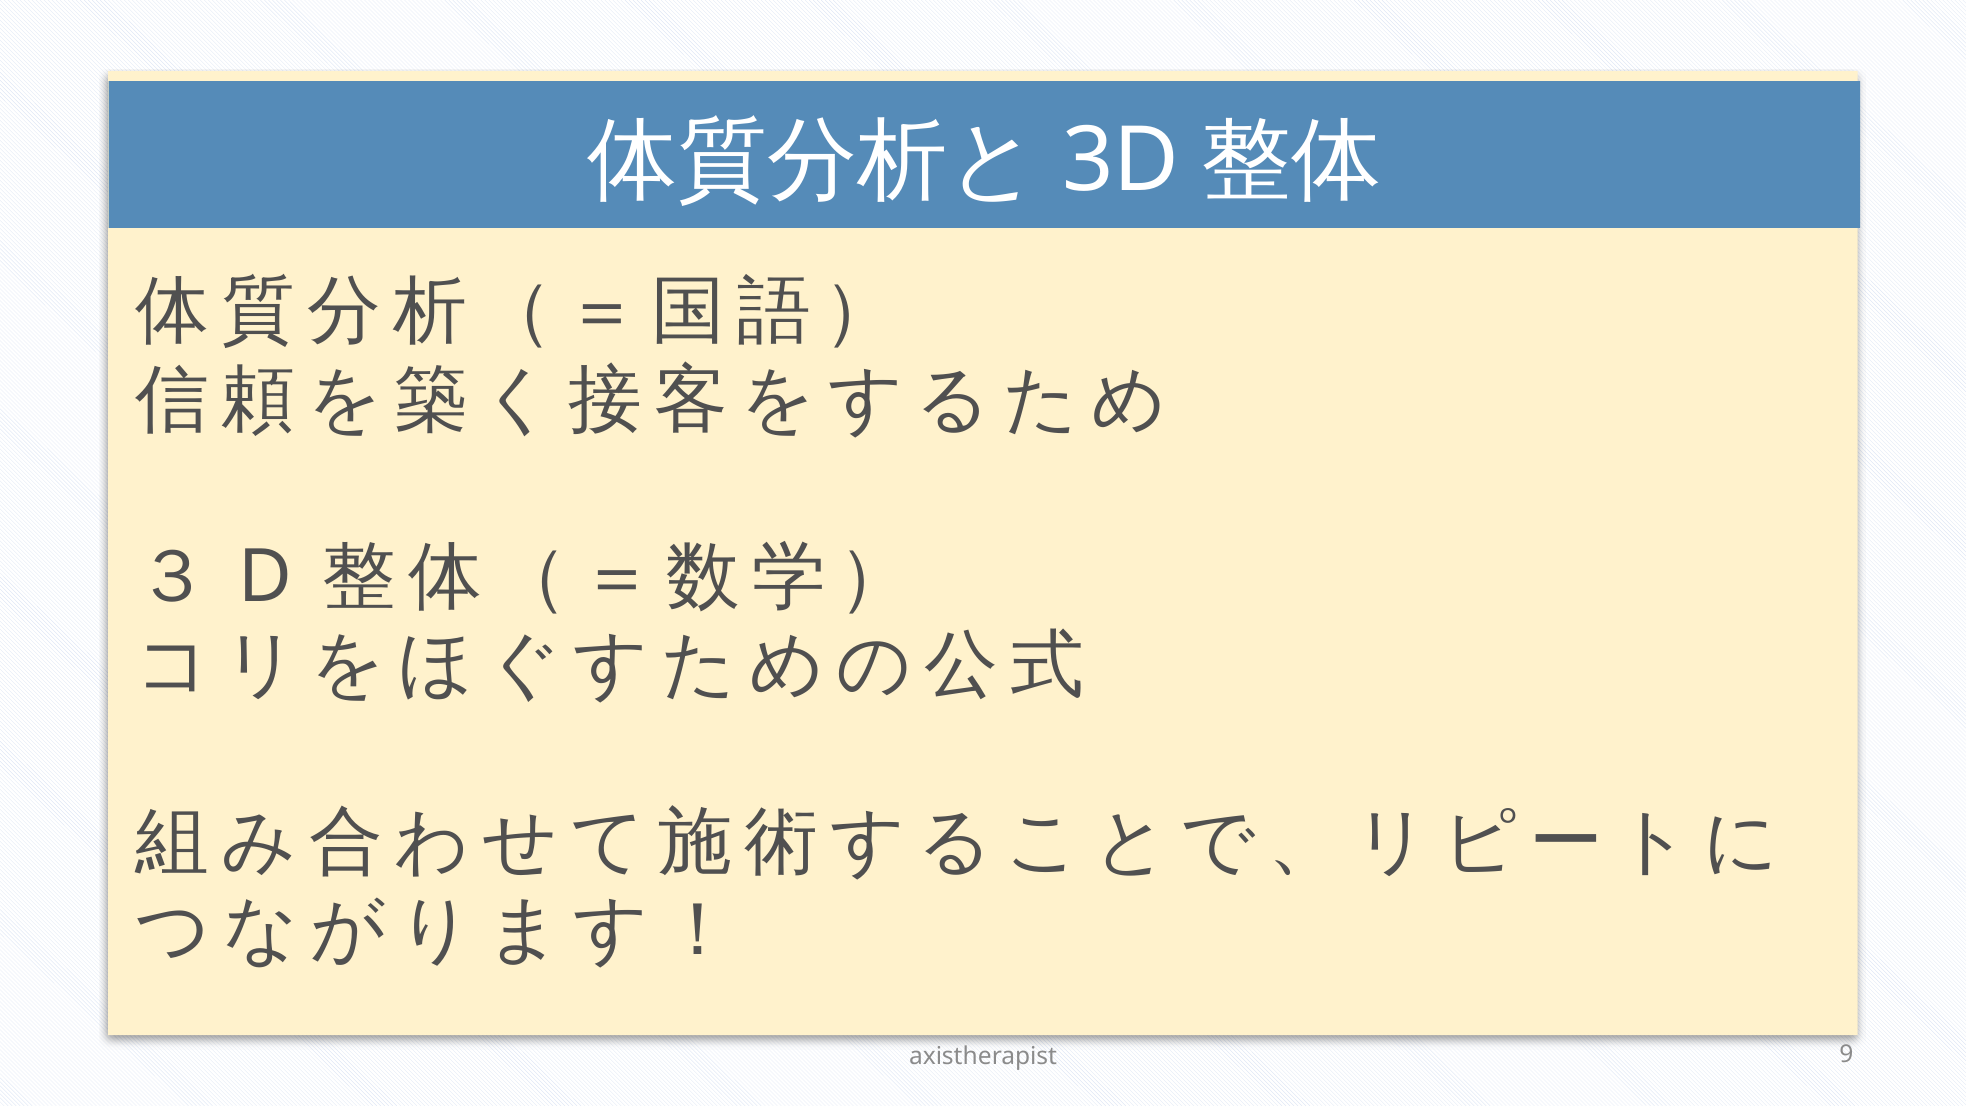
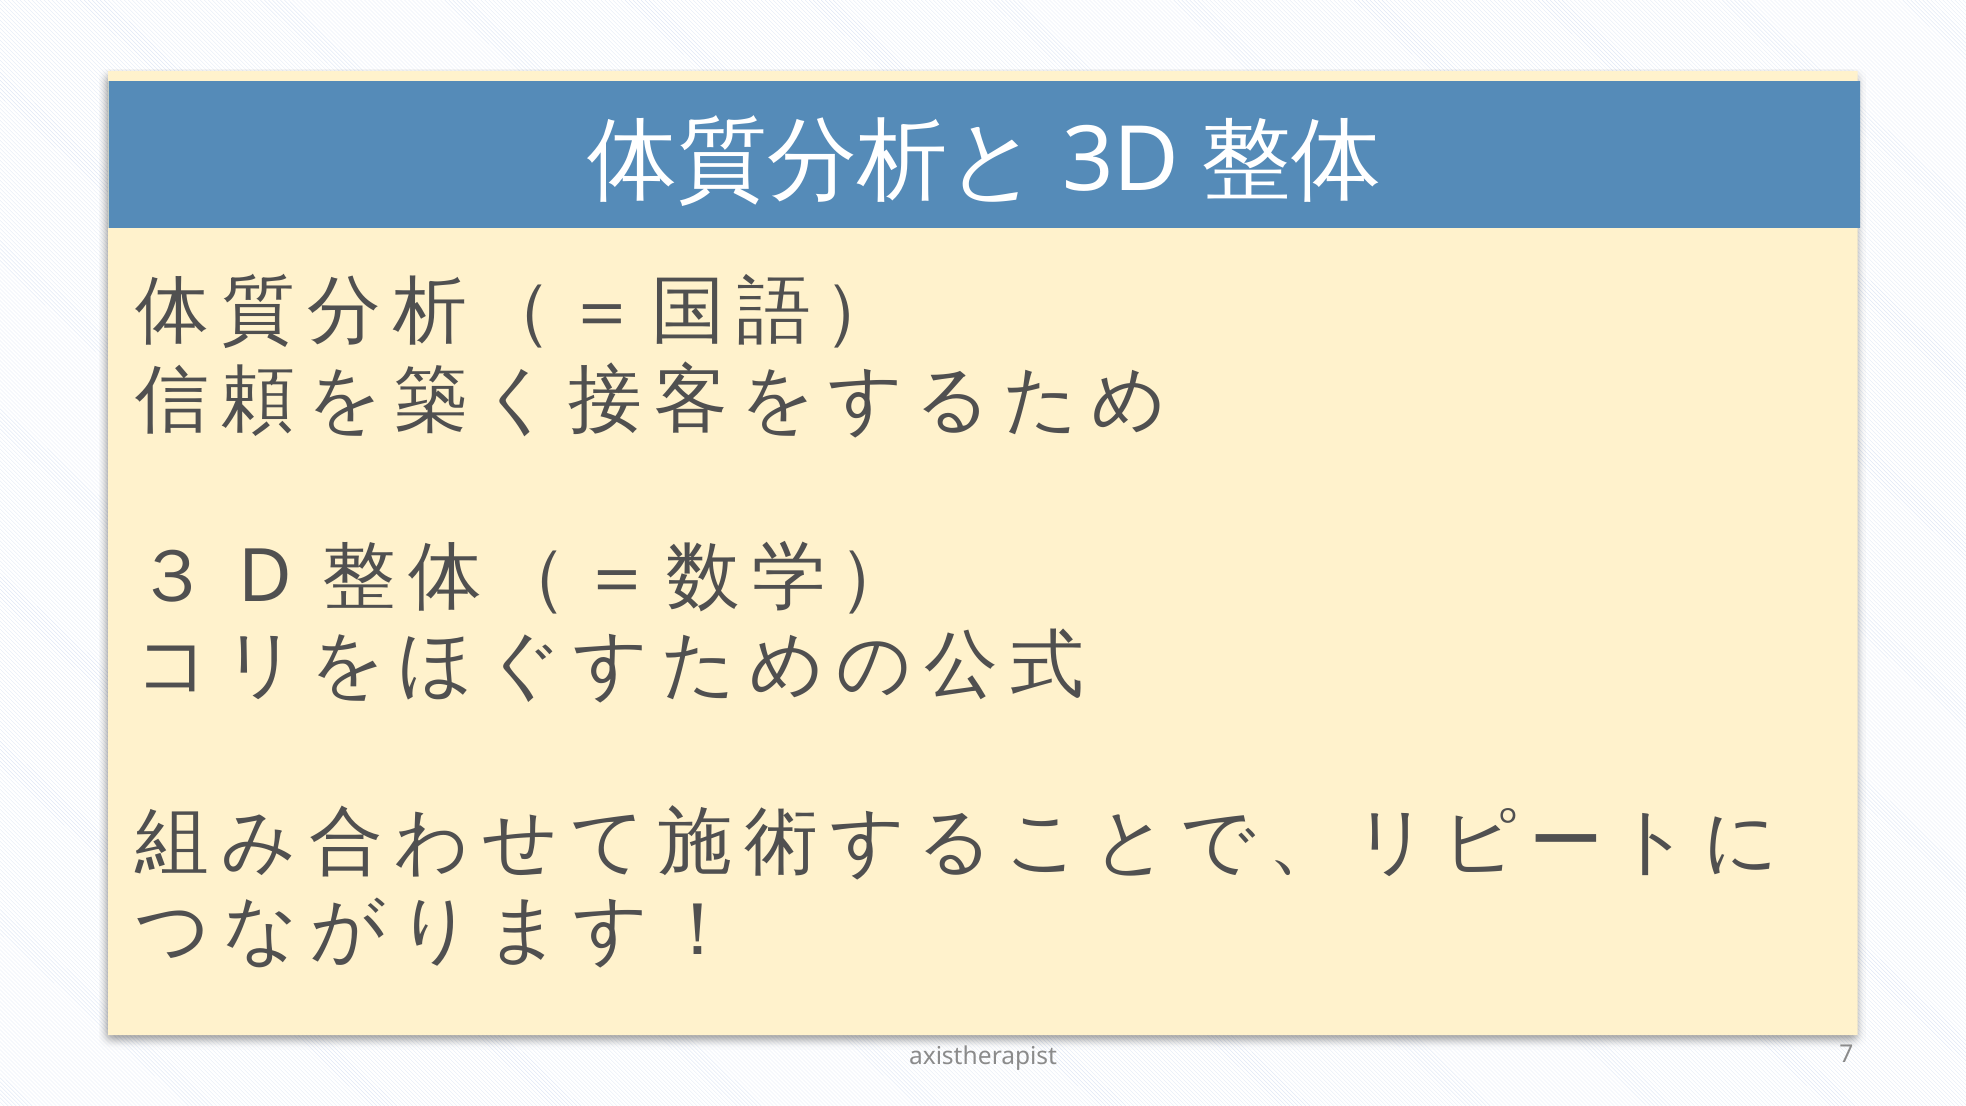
9: 9 -> 7
